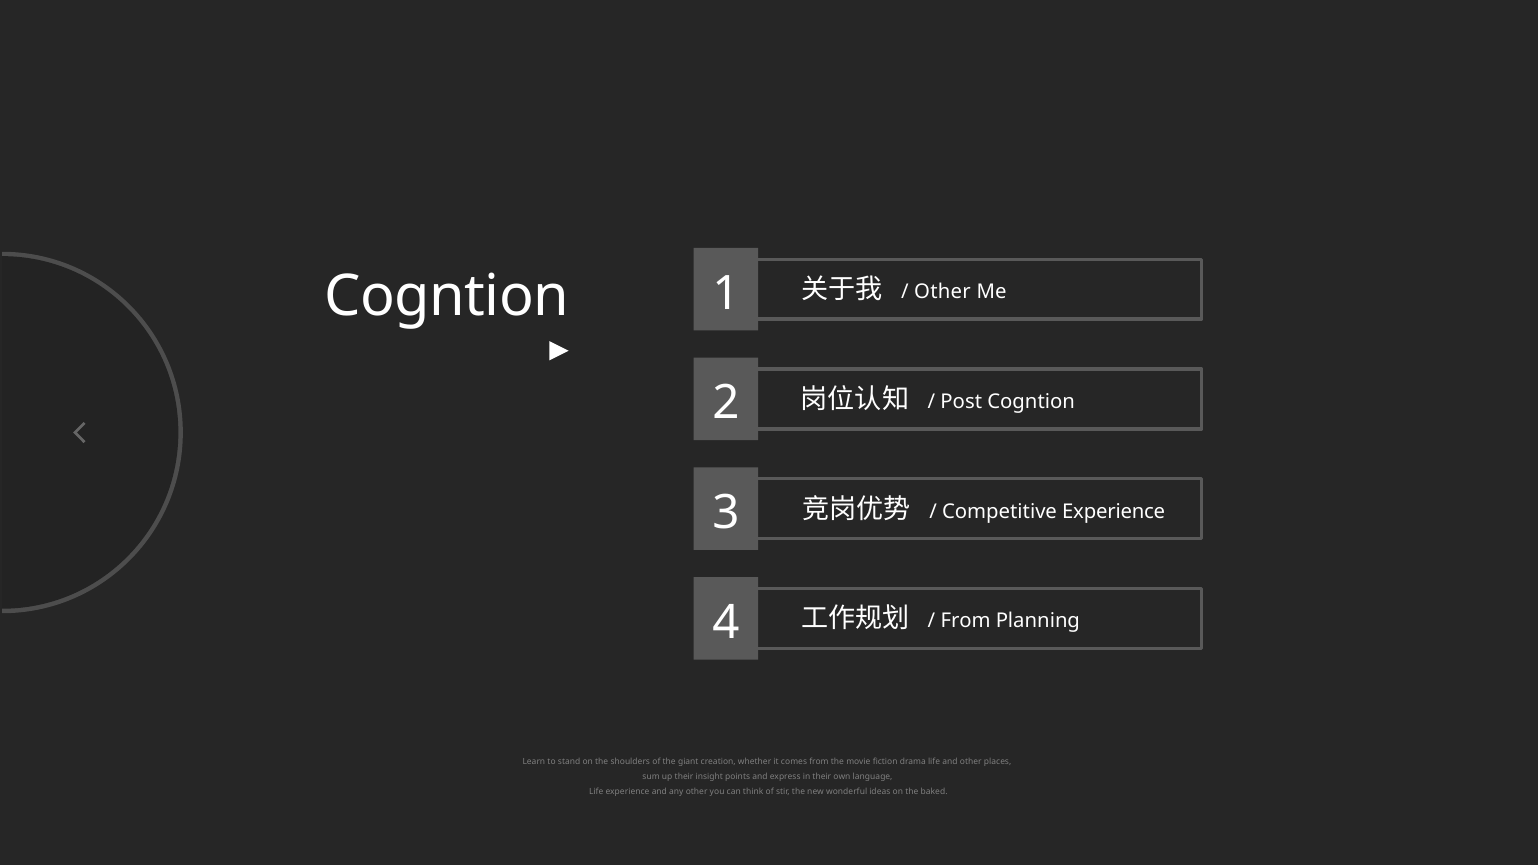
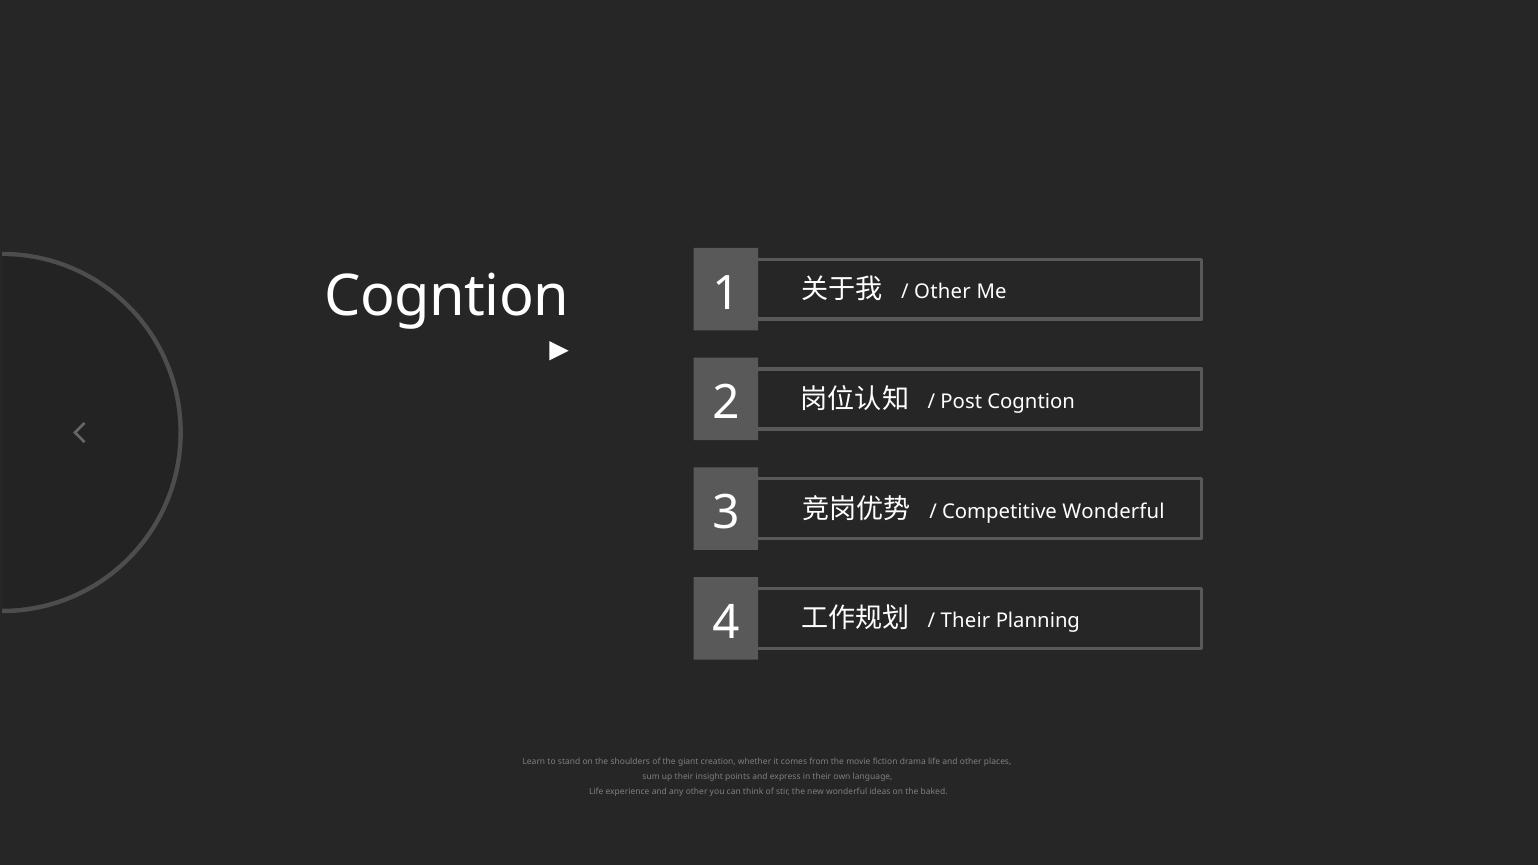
Competitive Experience: Experience -> Wonderful
From at (966, 621): From -> Their
